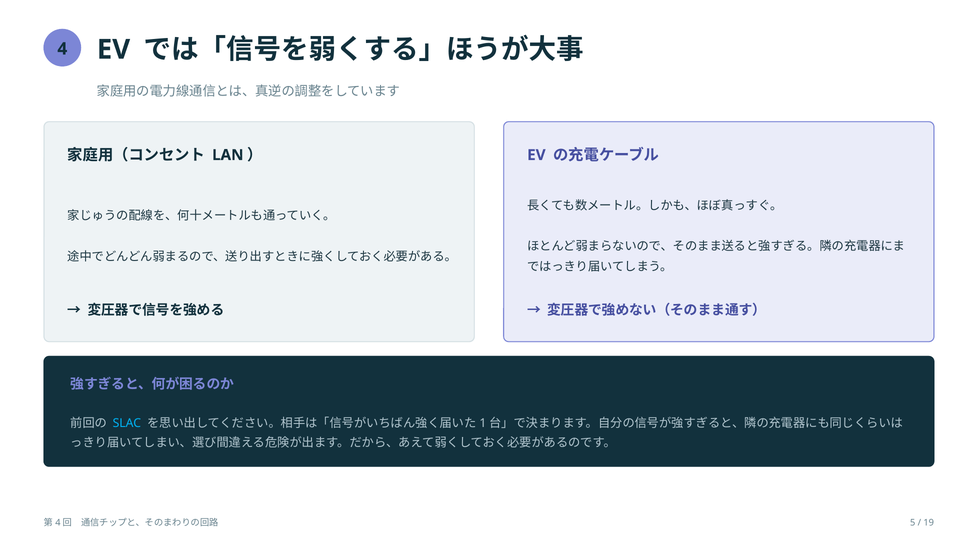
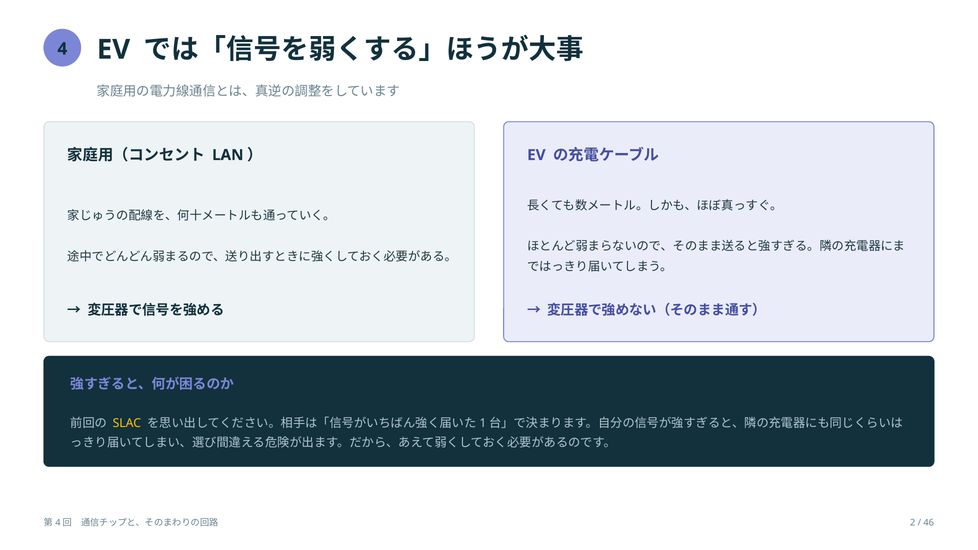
SLAC colour: light blue -> yellow
5: 5 -> 2
19: 19 -> 46
